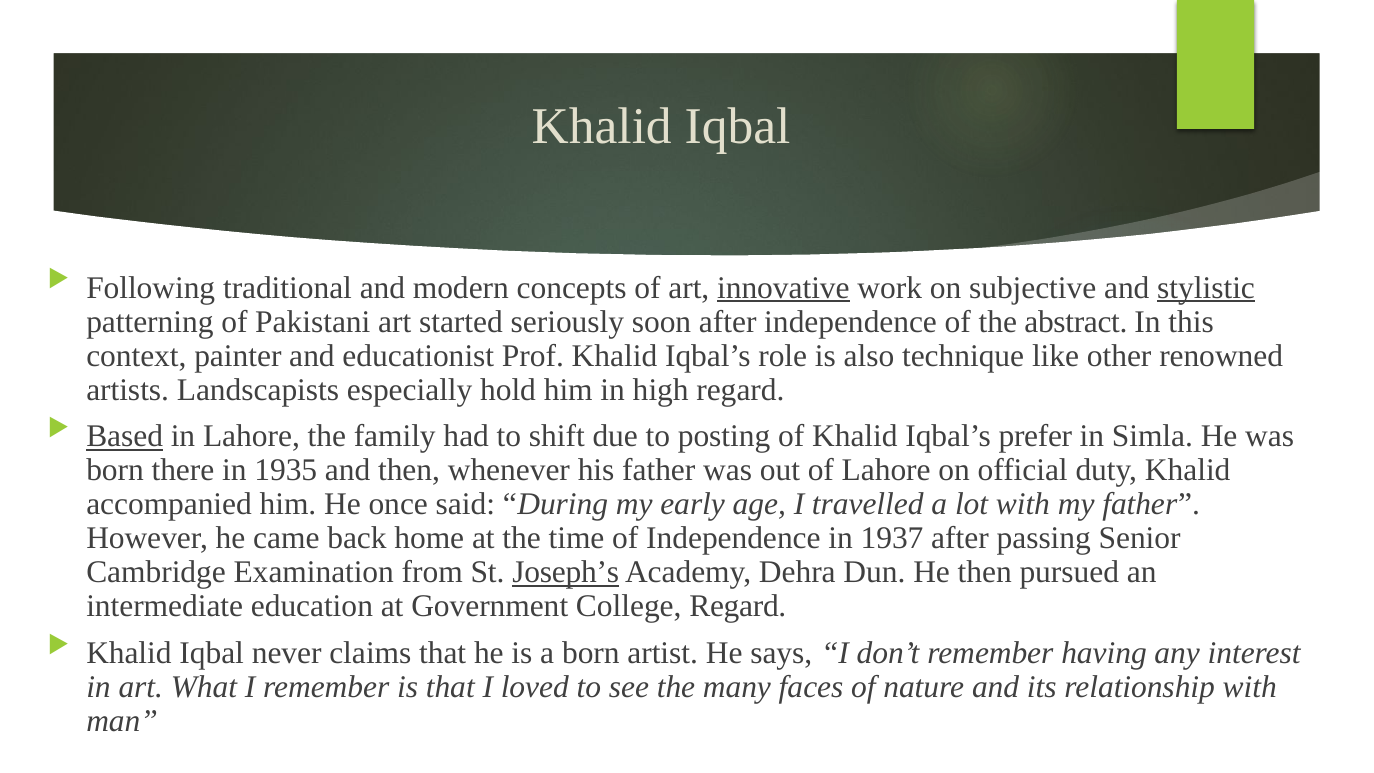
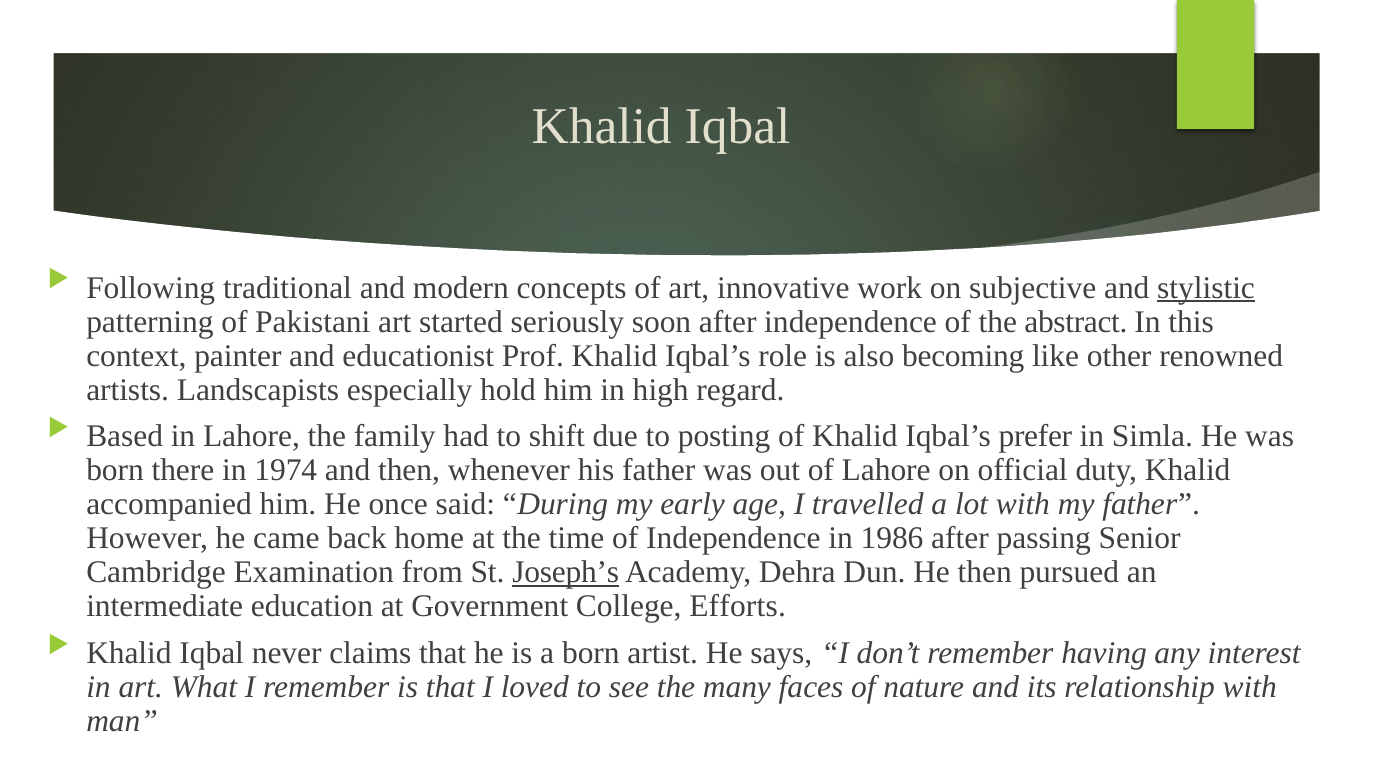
innovative underline: present -> none
technique: technique -> becoming
Based underline: present -> none
1935: 1935 -> 1974
1937: 1937 -> 1986
College Regard: Regard -> Efforts
